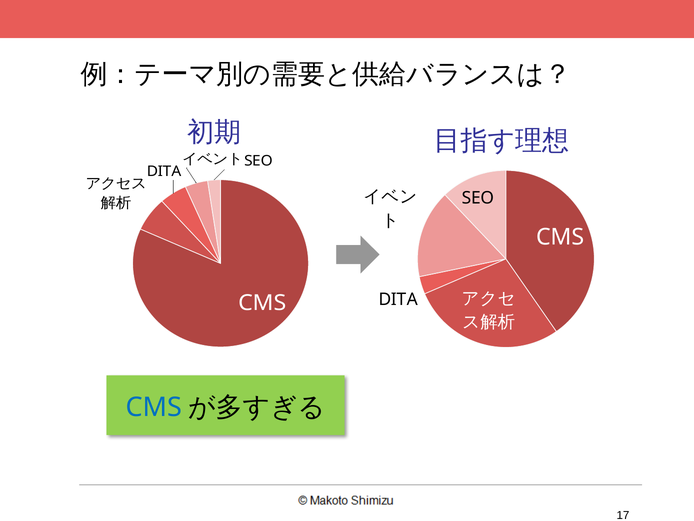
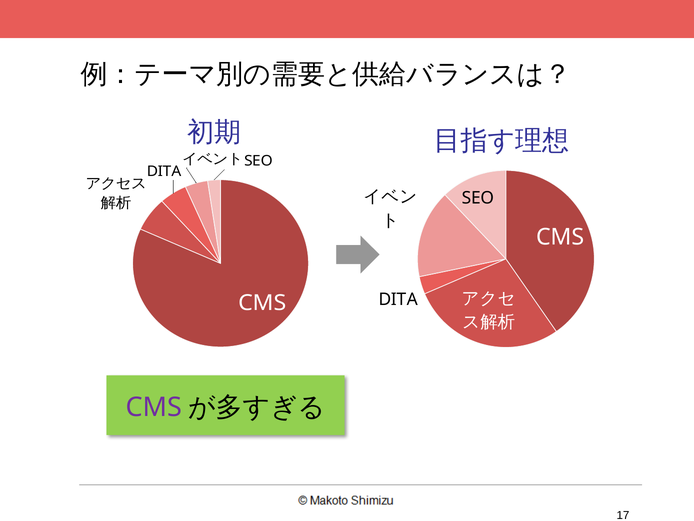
CMS at (154, 407) colour: blue -> purple
